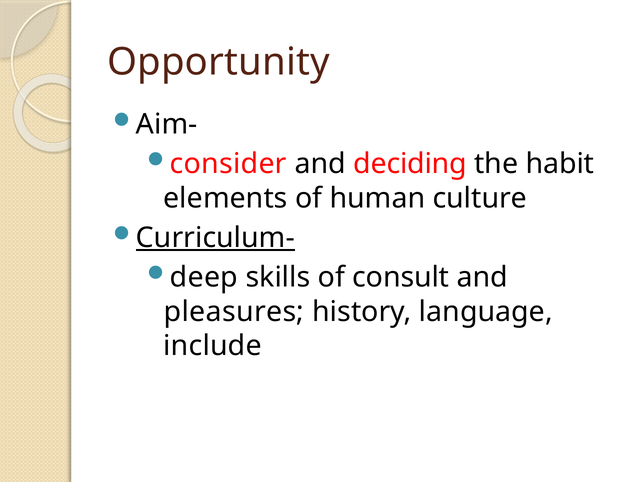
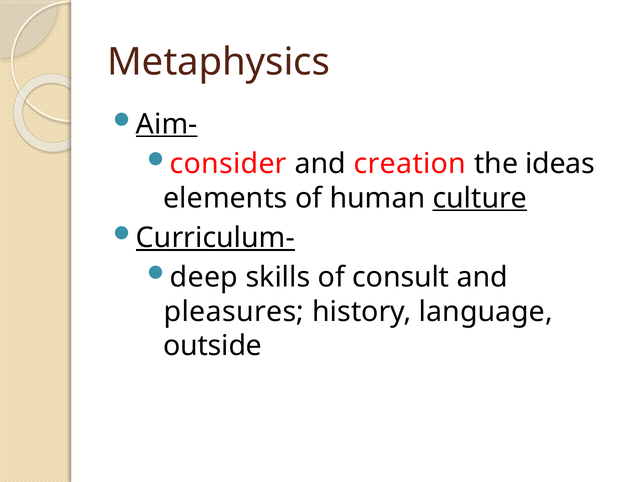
Opportunity: Opportunity -> Metaphysics
Aim- underline: none -> present
deciding: deciding -> creation
habit: habit -> ideas
culture underline: none -> present
include: include -> outside
